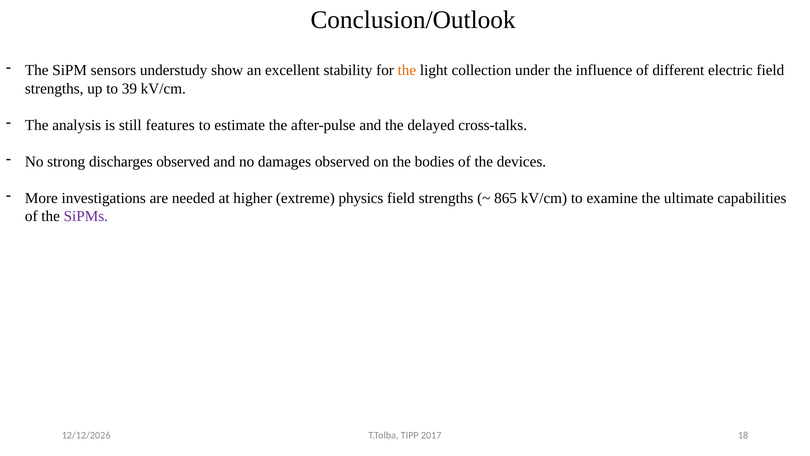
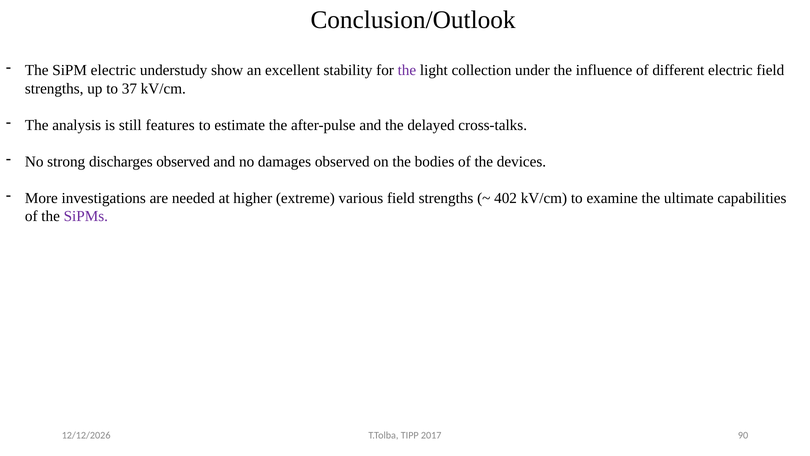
SiPM sensors: sensors -> electric
the at (407, 70) colour: orange -> purple
39: 39 -> 37
physics: physics -> various
865: 865 -> 402
18: 18 -> 90
